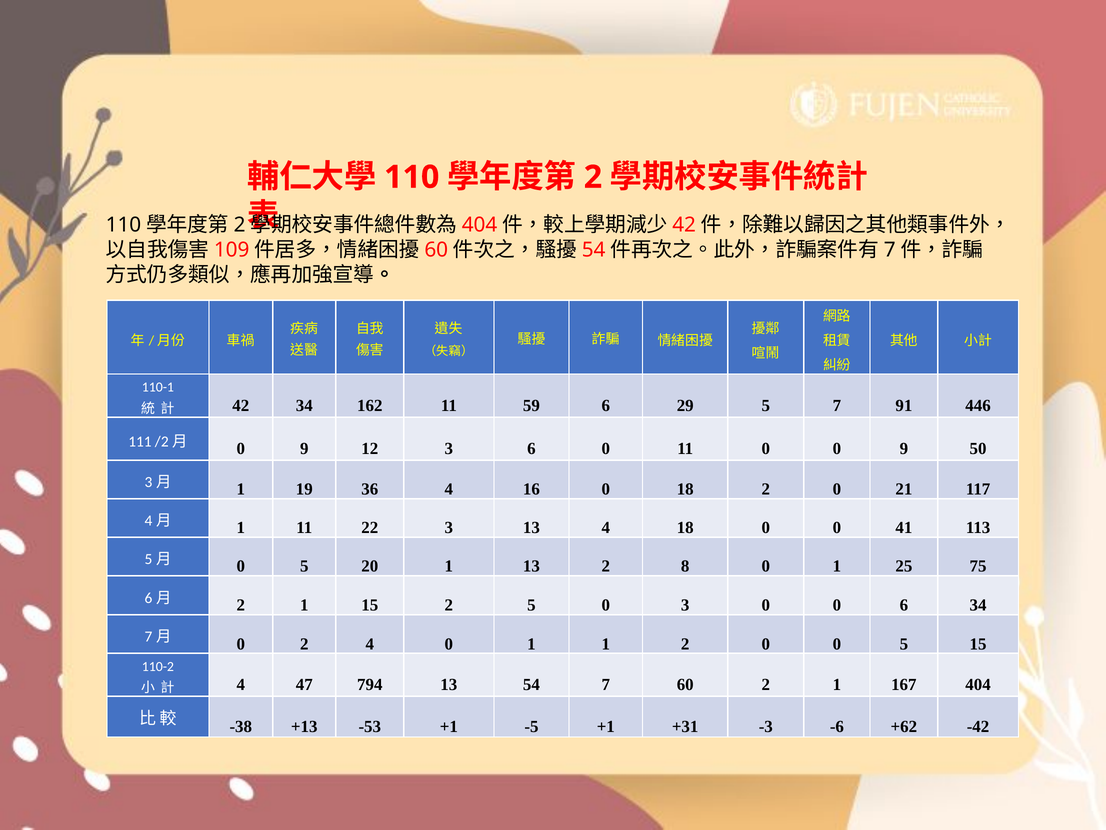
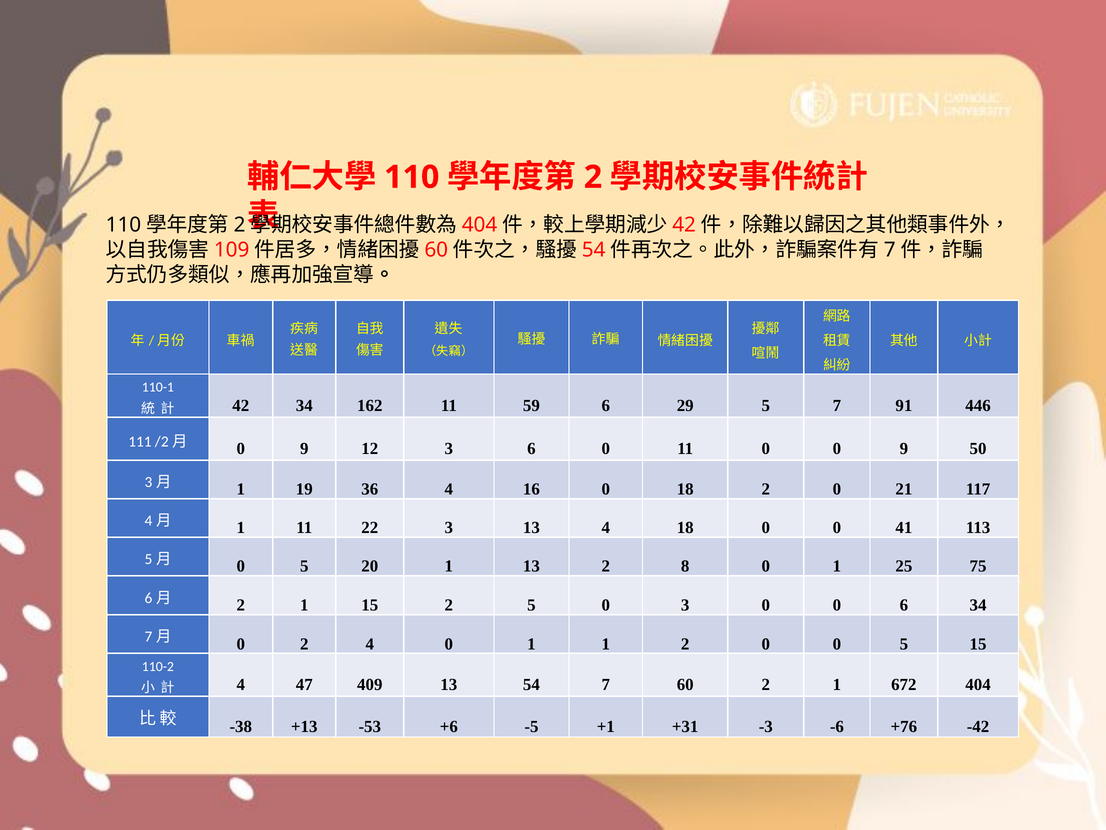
794: 794 -> 409
167: 167 -> 672
-53 +1: +1 -> +6
+62: +62 -> +76
